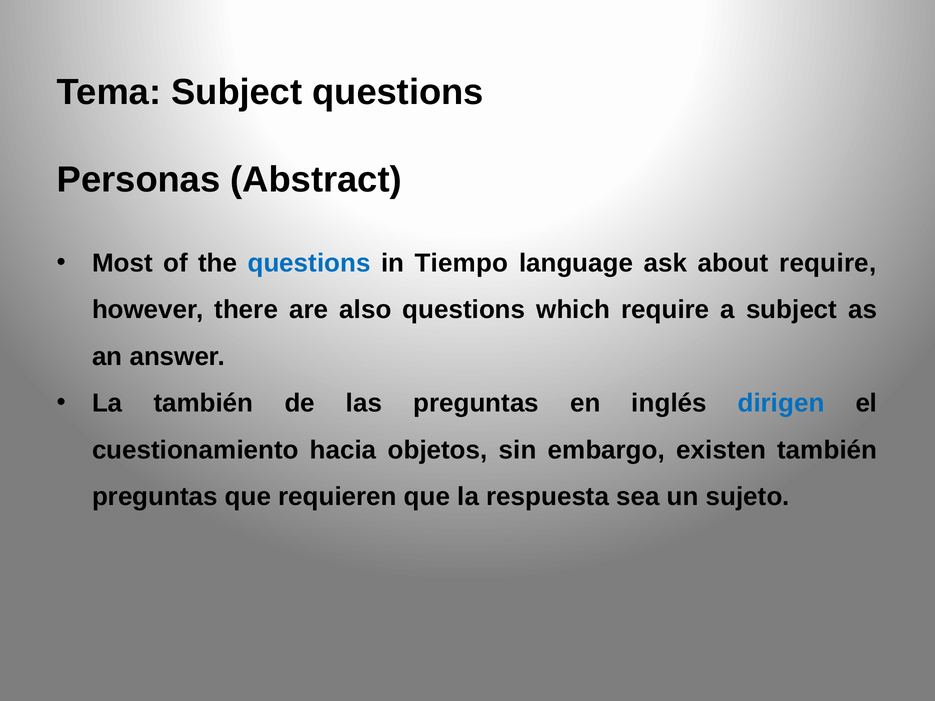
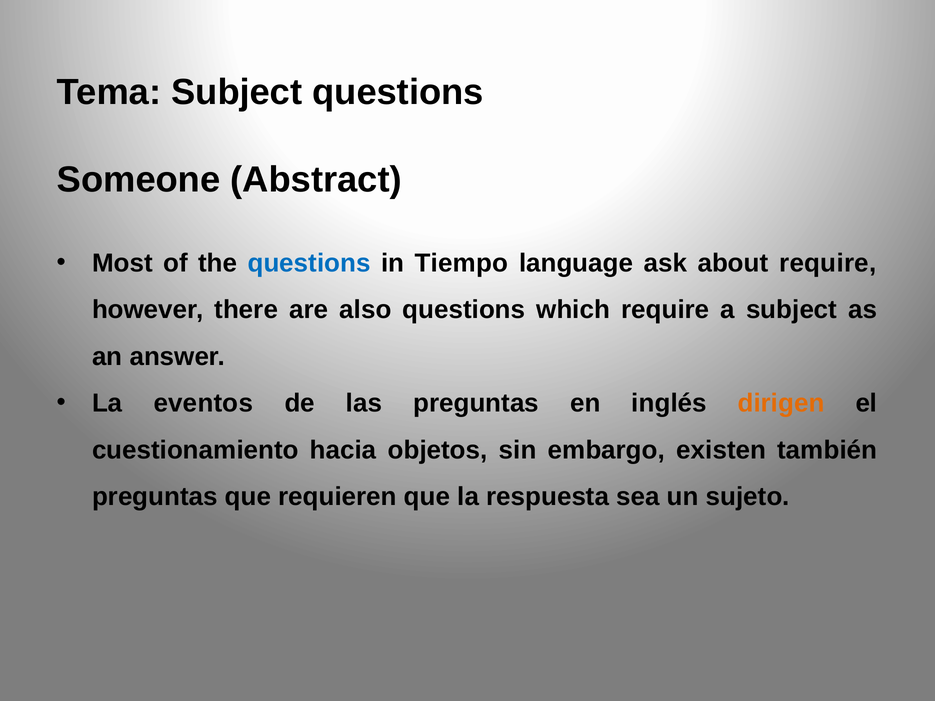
Personas: Personas -> Someone
La también: también -> eventos
dirigen colour: blue -> orange
